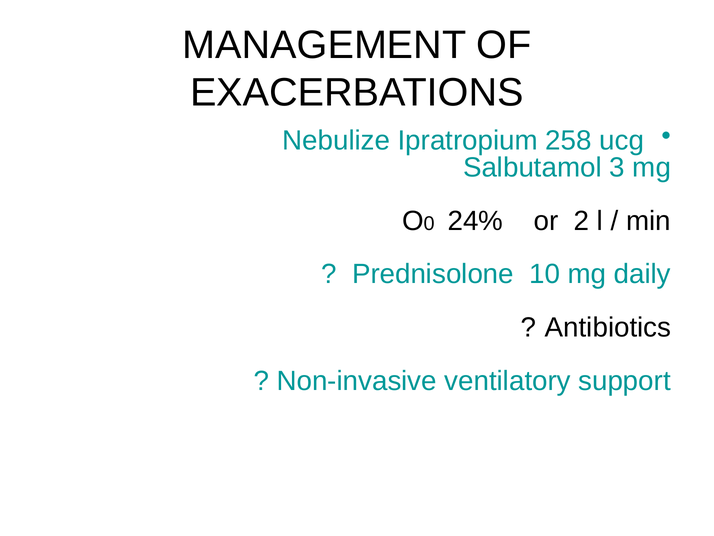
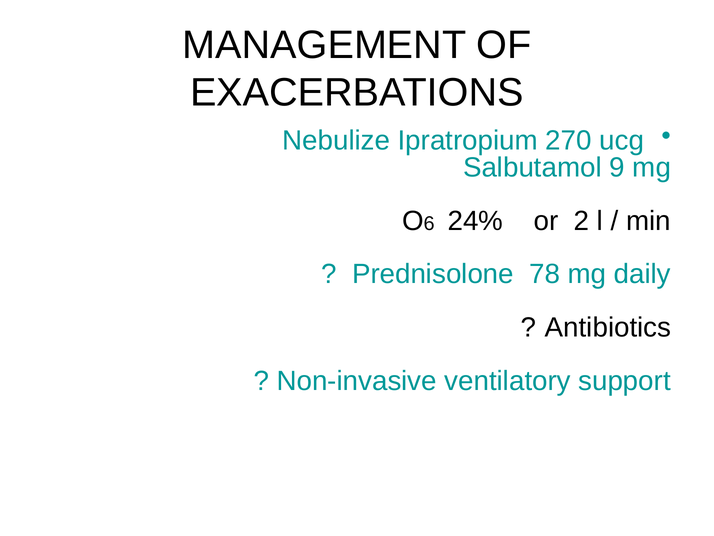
258: 258 -> 270
3: 3 -> 9
0: 0 -> 6
10: 10 -> 78
